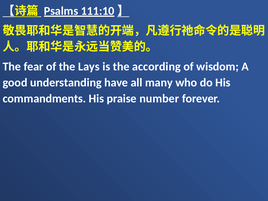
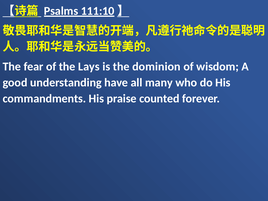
according: according -> dominion
number: number -> counted
